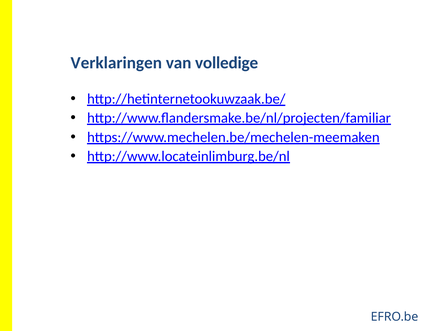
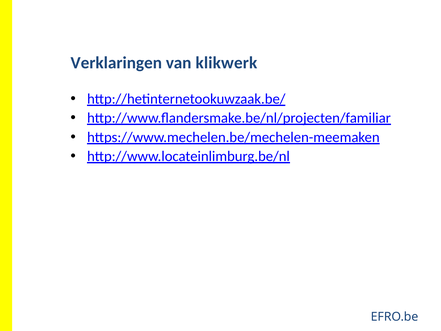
volledige: volledige -> klikwerk
